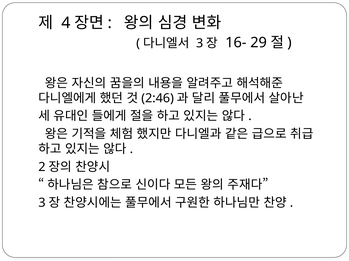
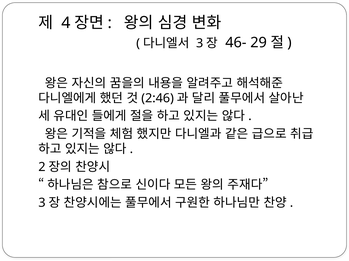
16-: 16- -> 46-
